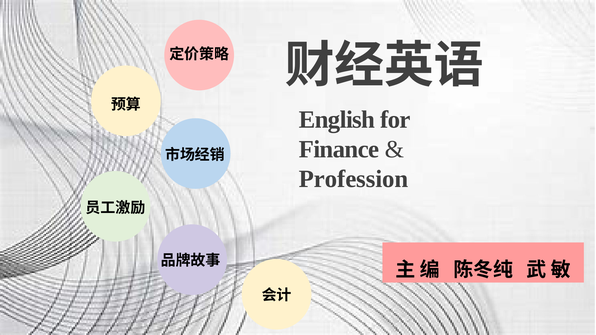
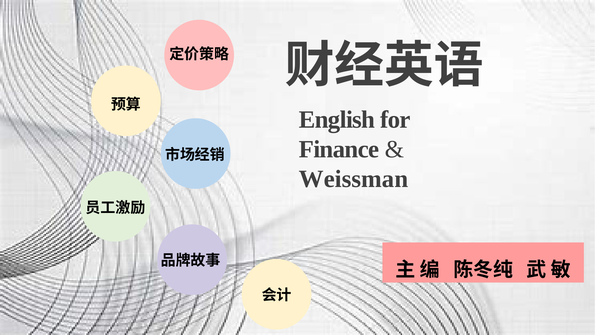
Profession: Profession -> Weissman
